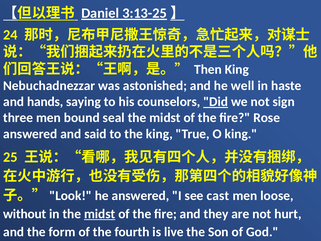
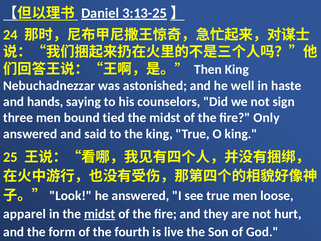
Did underline: present -> none
seal: seal -> tied
Rose: Rose -> Only
see cast: cast -> true
without: without -> apparel
